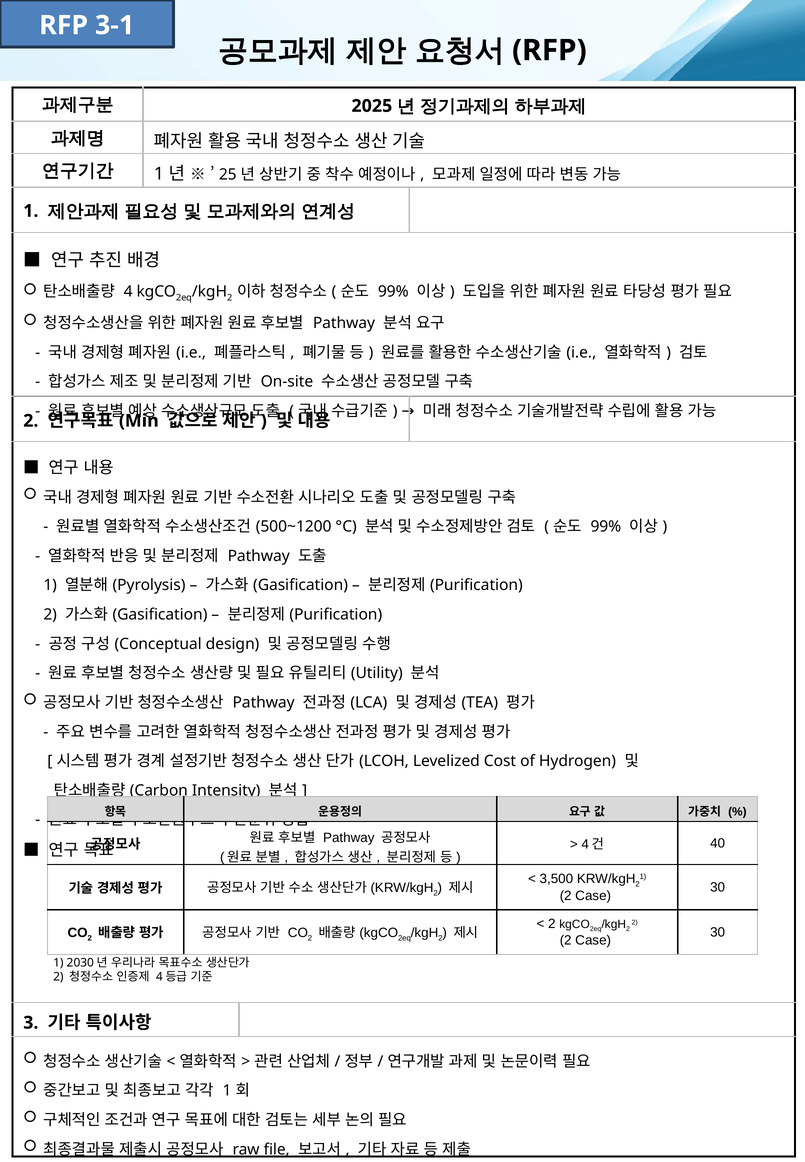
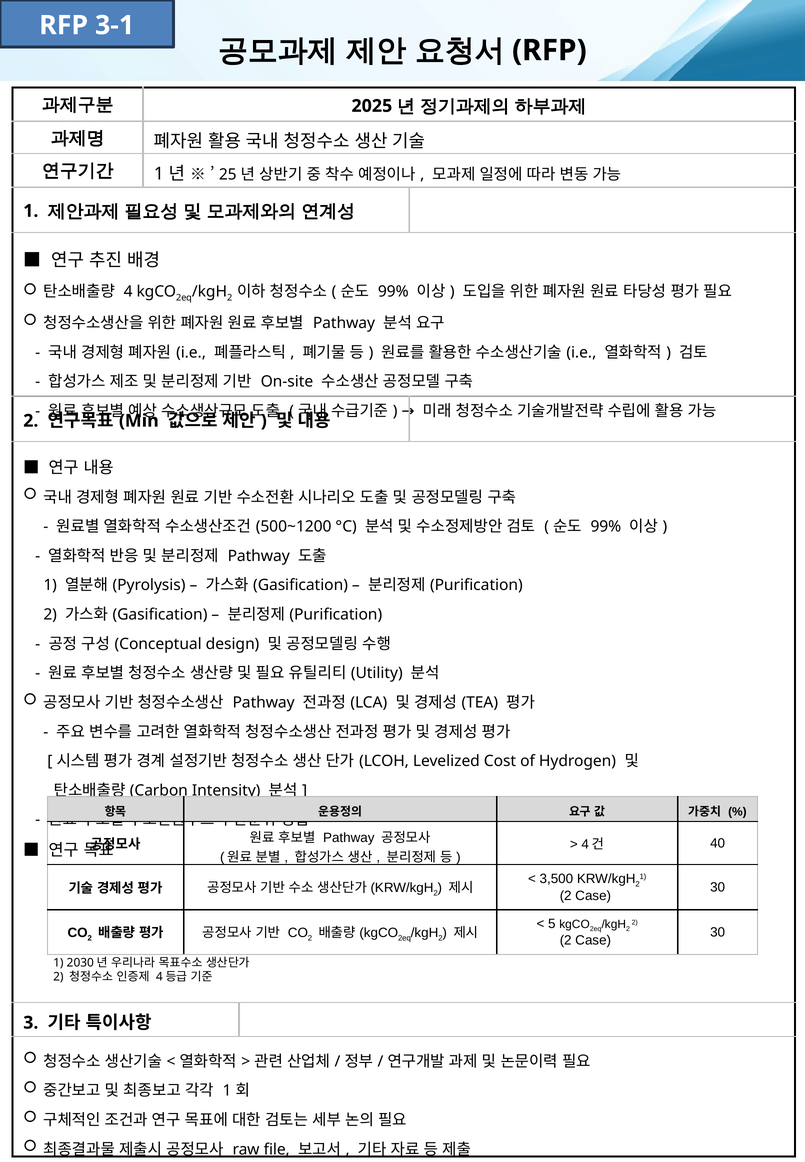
2 at (552, 925): 2 -> 5
